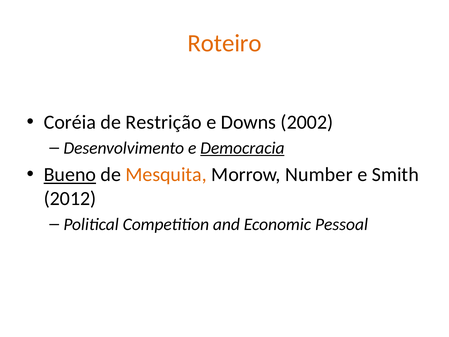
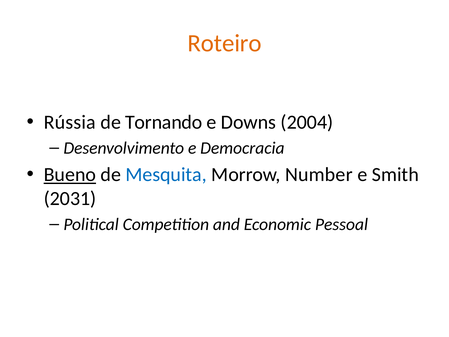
Coréia: Coréia -> Rússia
Restrição: Restrição -> Tornando
2002: 2002 -> 2004
Democracia underline: present -> none
Mesquita colour: orange -> blue
2012: 2012 -> 2031
